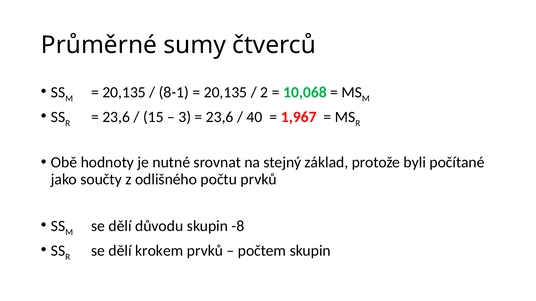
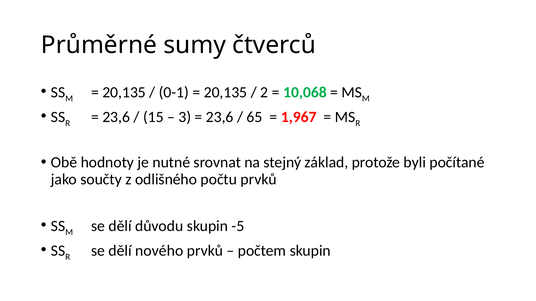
8-1: 8-1 -> 0-1
40: 40 -> 65
-8: -8 -> -5
krokem: krokem -> nového
